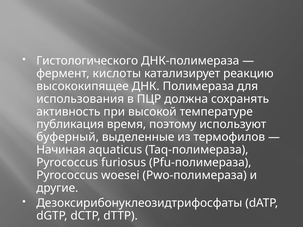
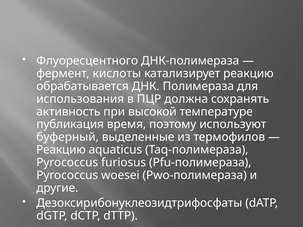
Гистологического: Гистологического -> Флуоресцентного
высококипящее: высококипящее -> обрабатывается
Начиная at (61, 150): Начиная -> Реакцию
